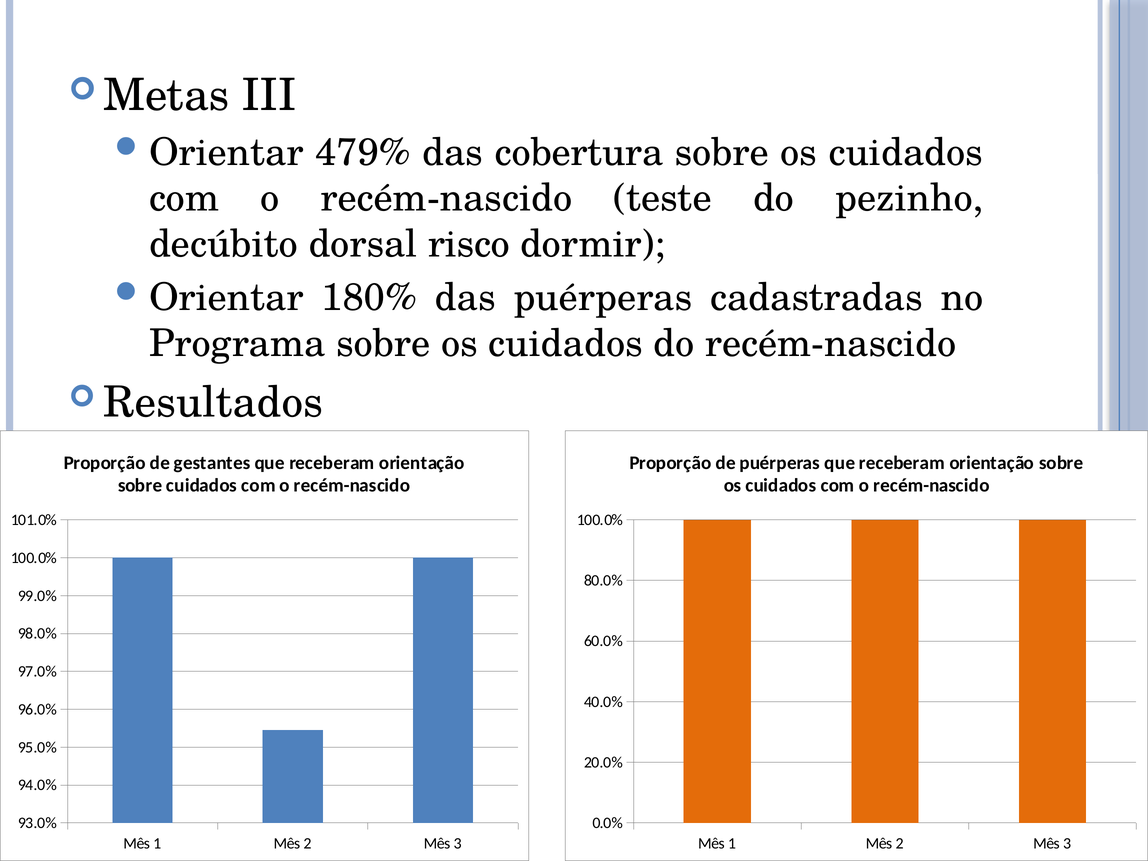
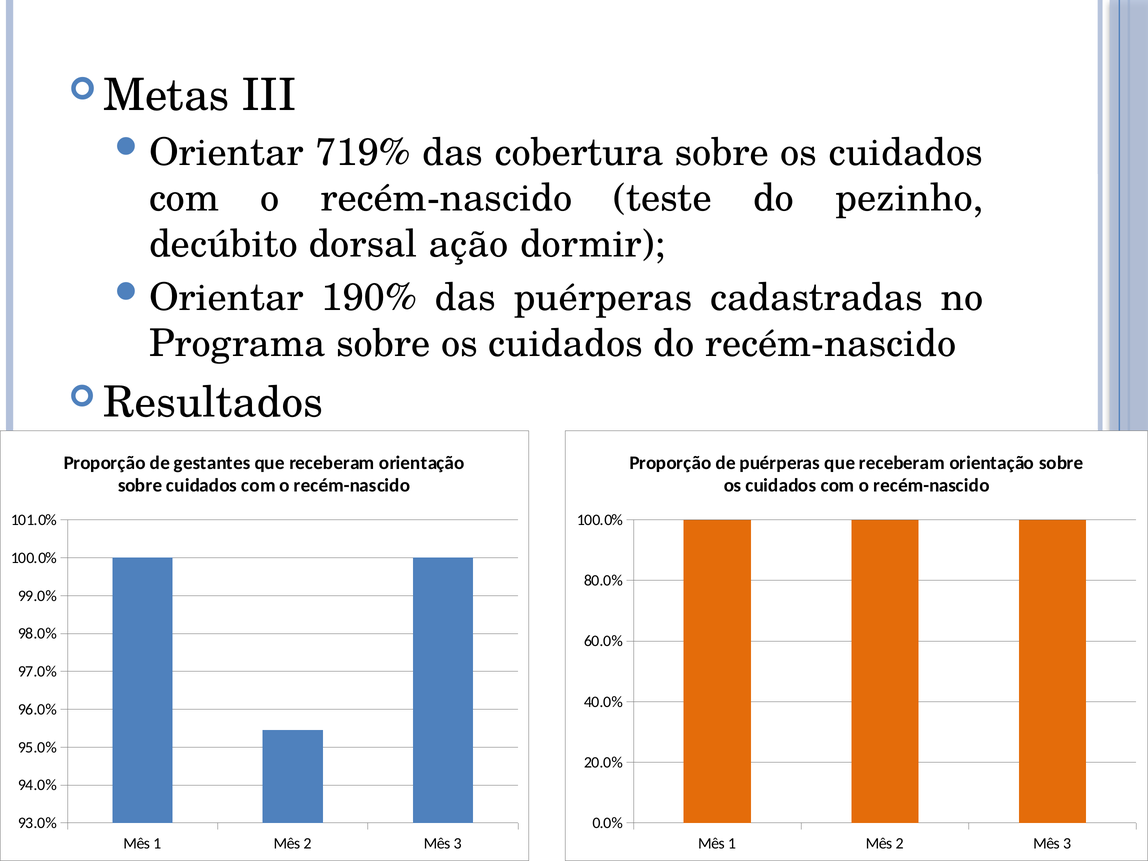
479%: 479% -> 719%
risco: risco -> ação
180%: 180% -> 190%
